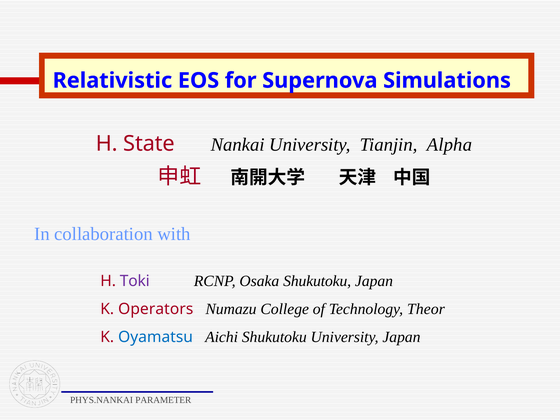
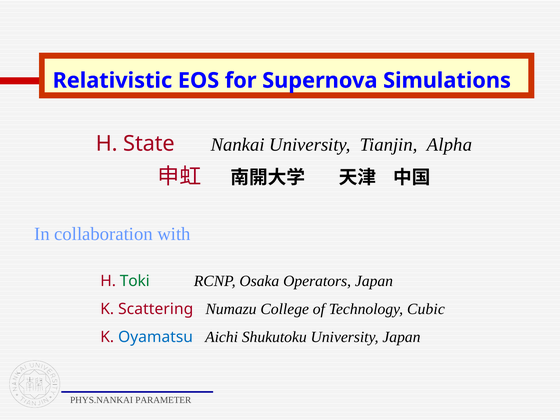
Toki colour: purple -> green
Osaka Shukutoku: Shukutoku -> Operators
Operators: Operators -> Scattering
Theor: Theor -> Cubic
